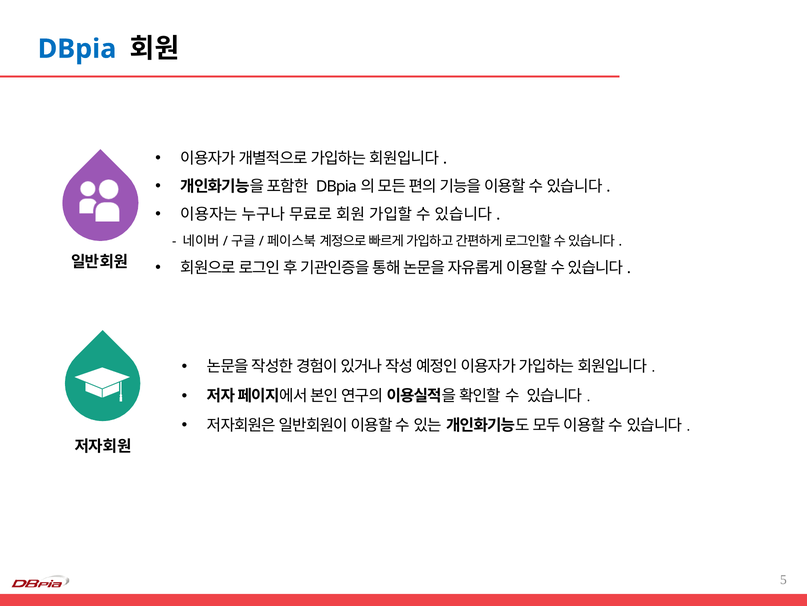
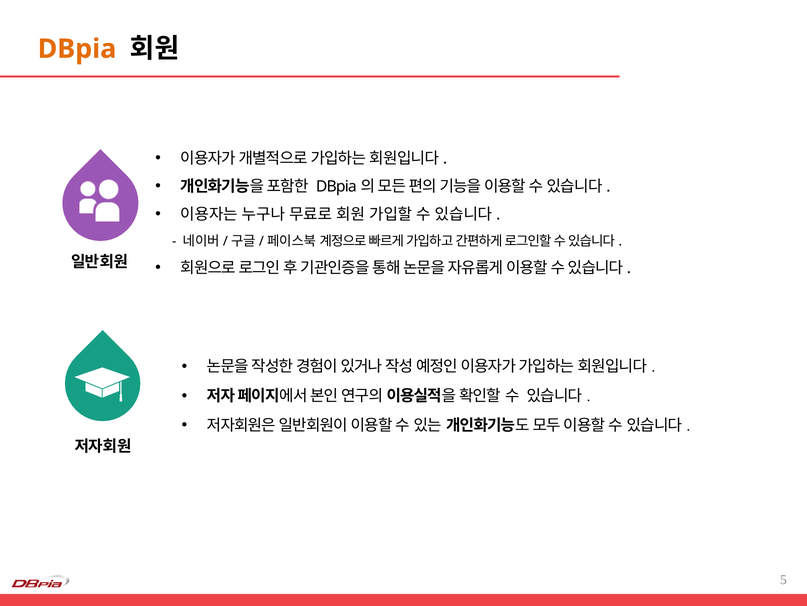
DBpia colour: blue -> orange
